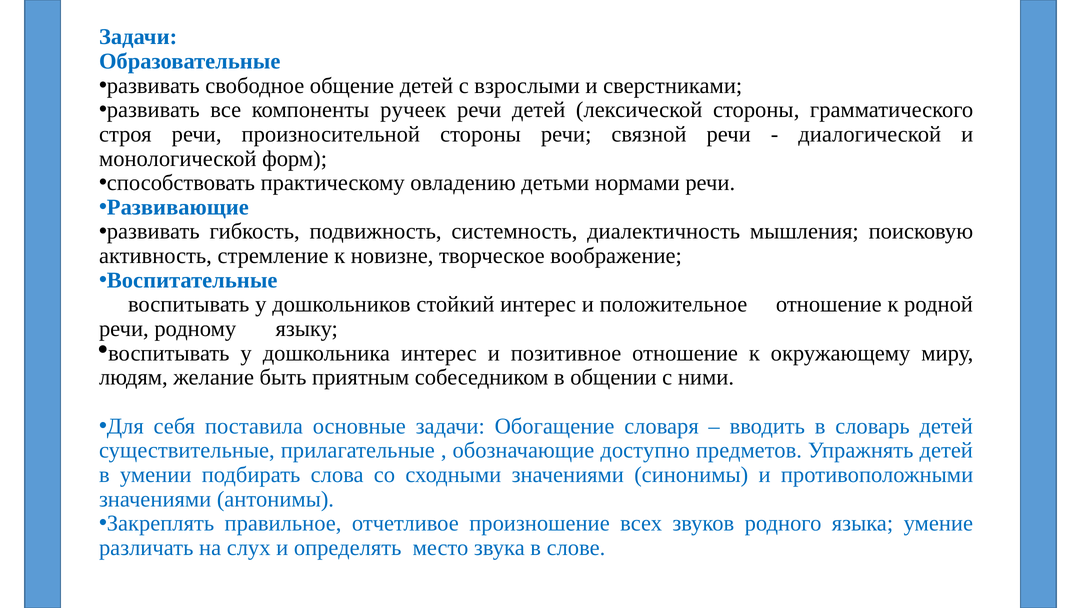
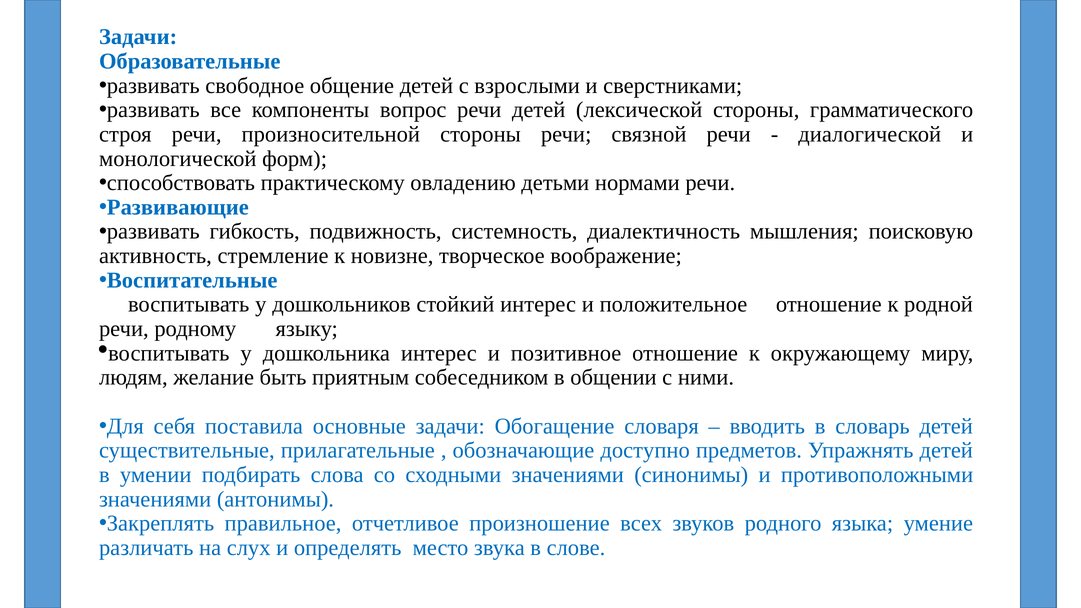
ручеек: ручеек -> вопрос
